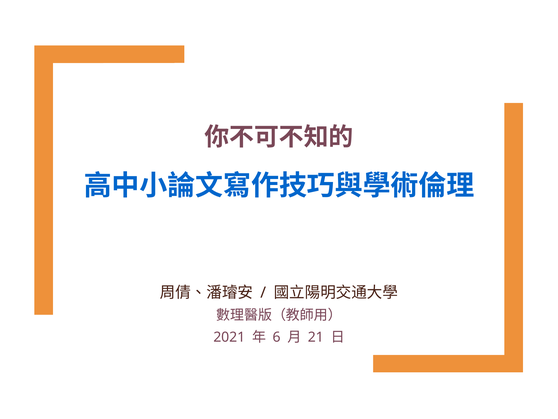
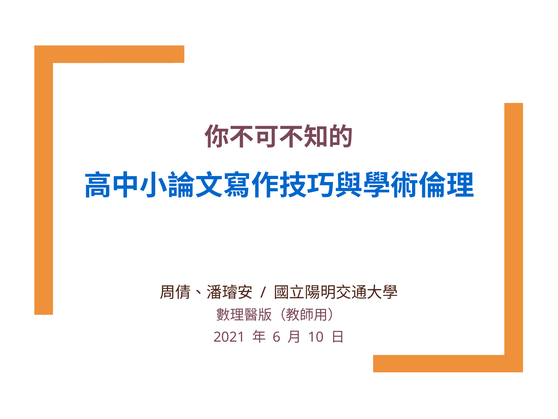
21: 21 -> 10
